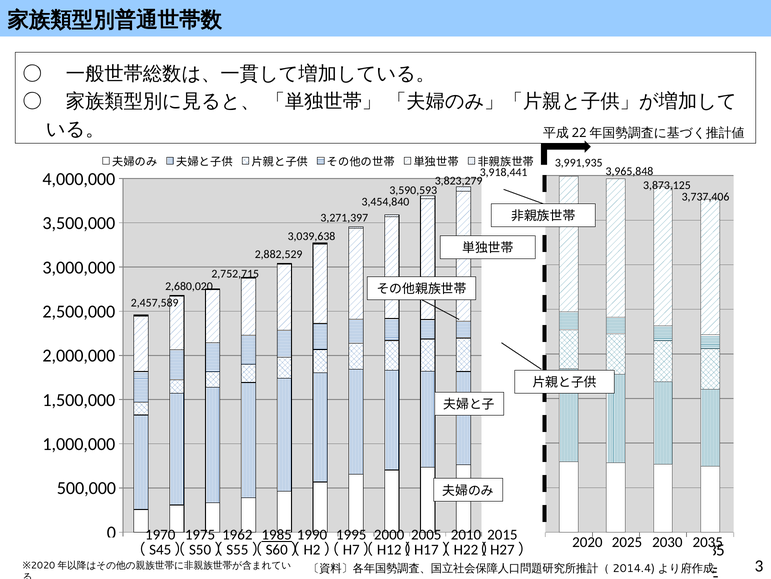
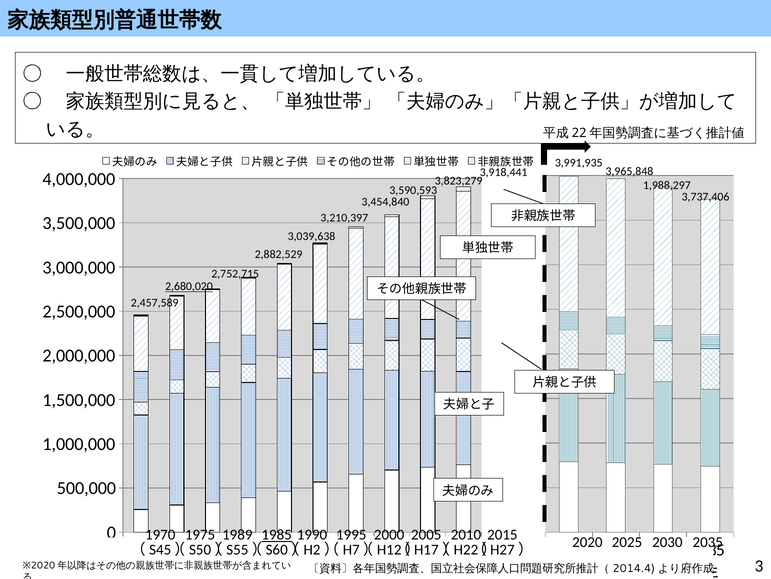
3,873,125: 3,873,125 -> 1,988,297
3,271,397: 3,271,397 -> 3,210,397
2,680,020 underline: none -> present
1962: 1962 -> 1989
